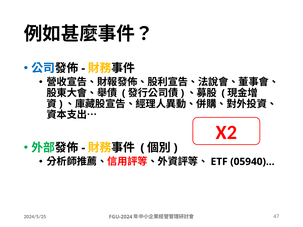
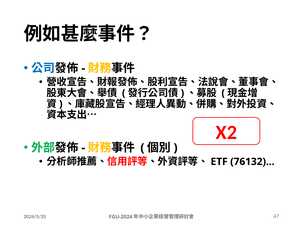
05940)…: 05940)… -> 76132)…
